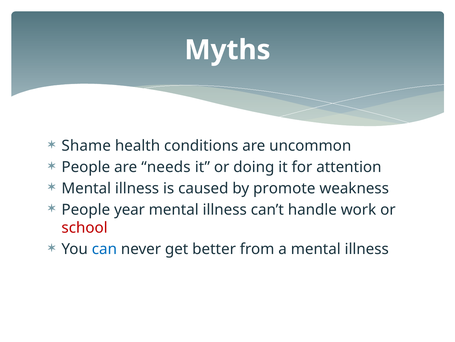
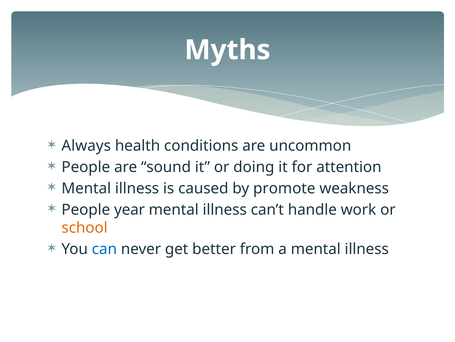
Shame: Shame -> Always
needs: needs -> sound
school colour: red -> orange
